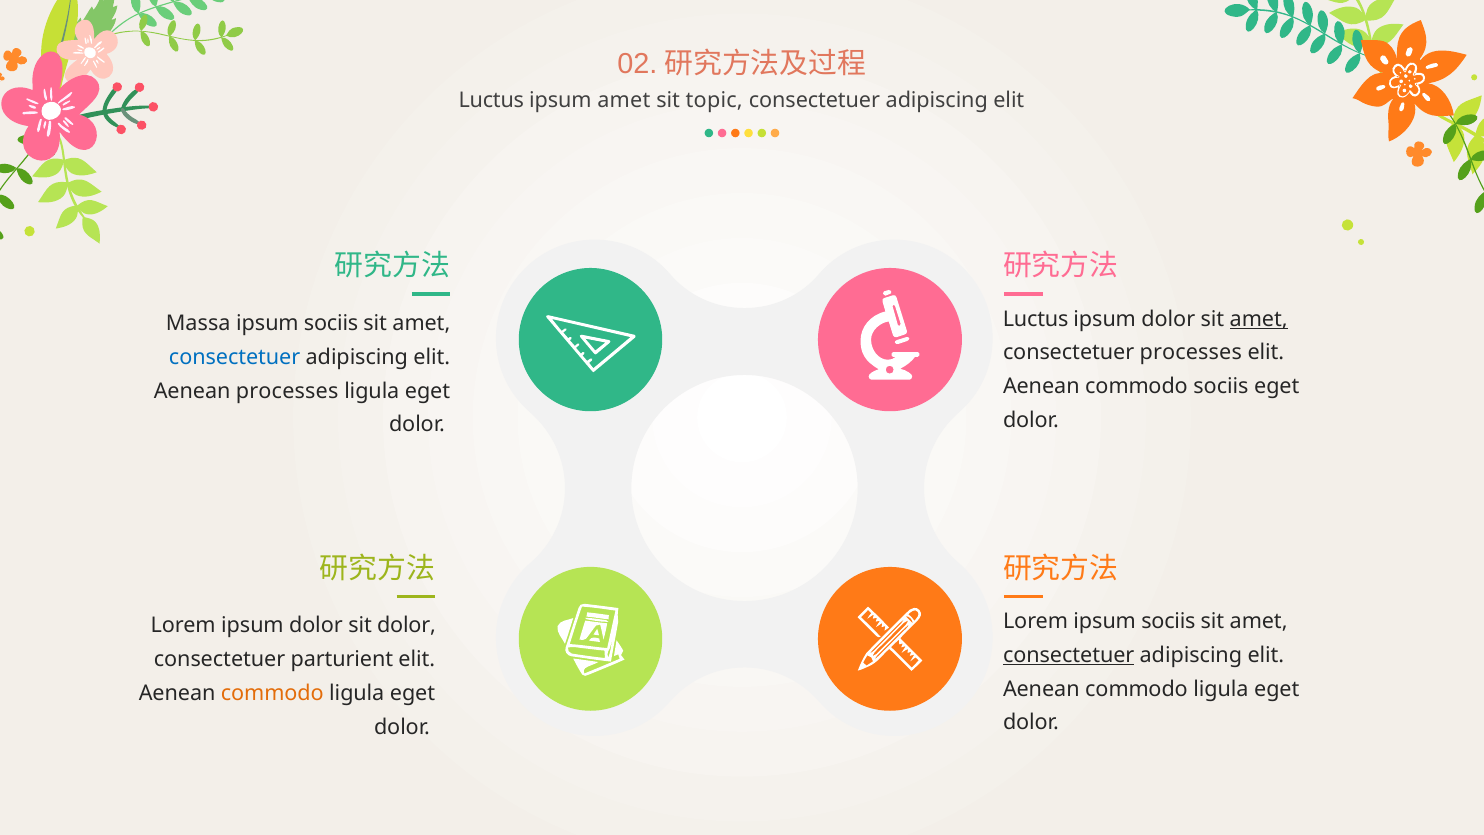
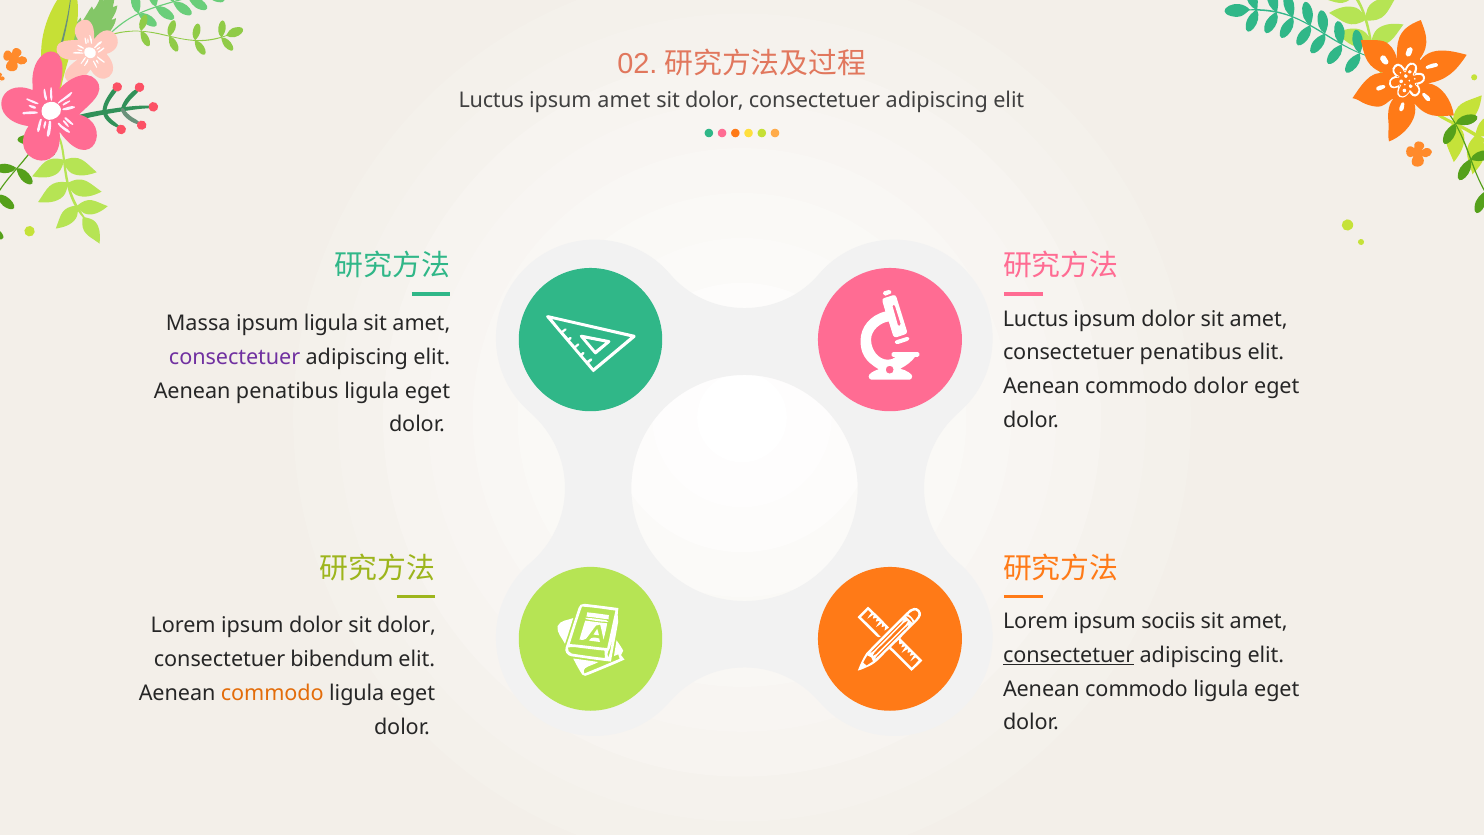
topic at (714, 101): topic -> dolor
amet at (1259, 319) underline: present -> none
sociis at (331, 323): sociis -> ligula
consectetuer processes: processes -> penatibus
consectetuer at (235, 357) colour: blue -> purple
commodo sociis: sociis -> dolor
Aenean processes: processes -> penatibus
parturient: parturient -> bibendum
